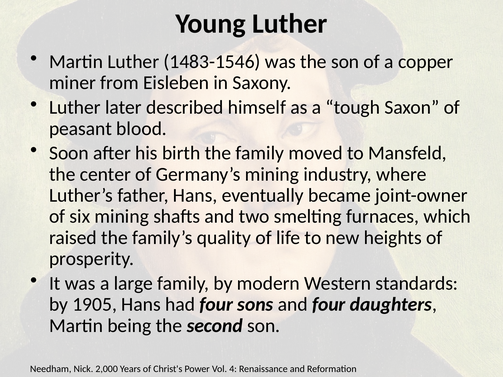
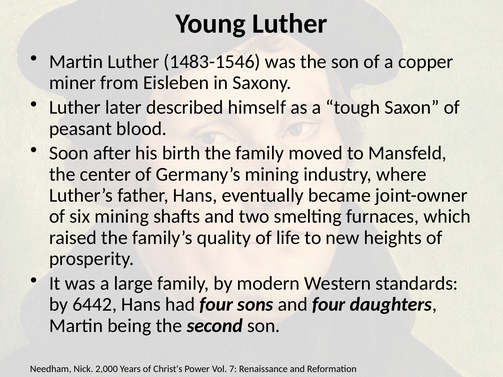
1905: 1905 -> 6442
4: 4 -> 7
